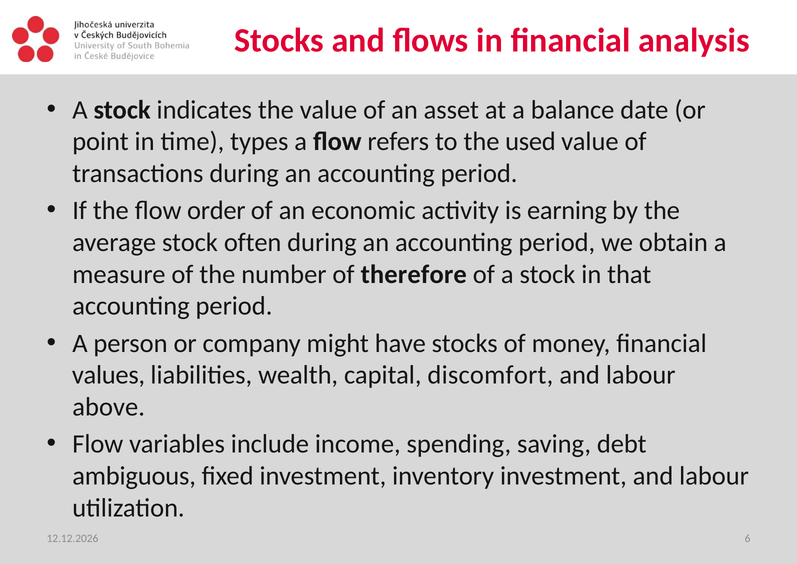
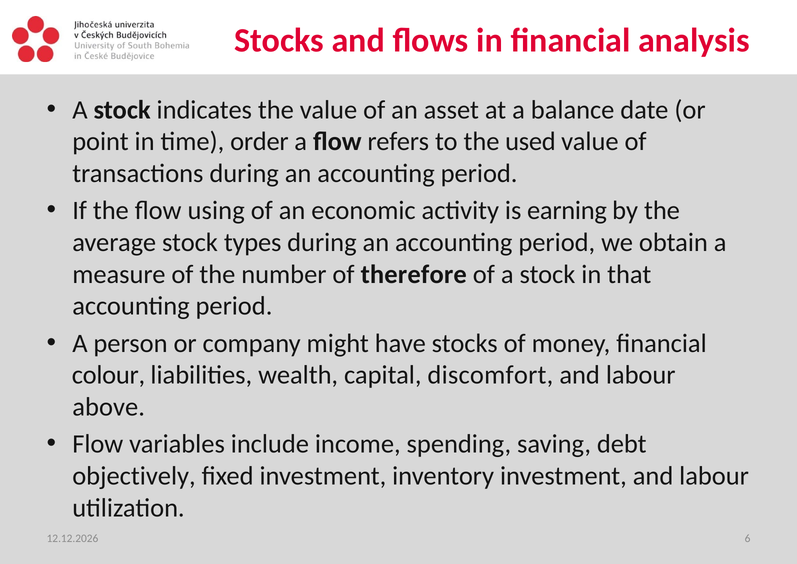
types: types -> order
order: order -> using
often: often -> types
values: values -> colour
ambiguous: ambiguous -> objectively
